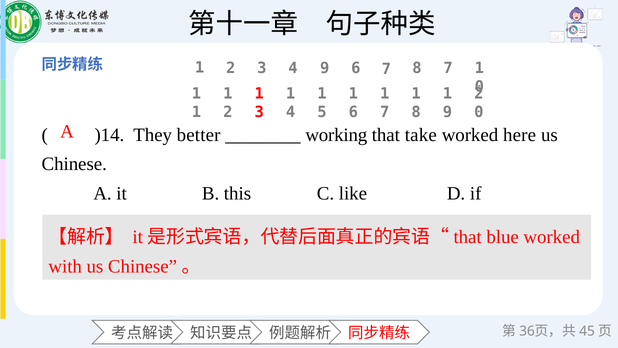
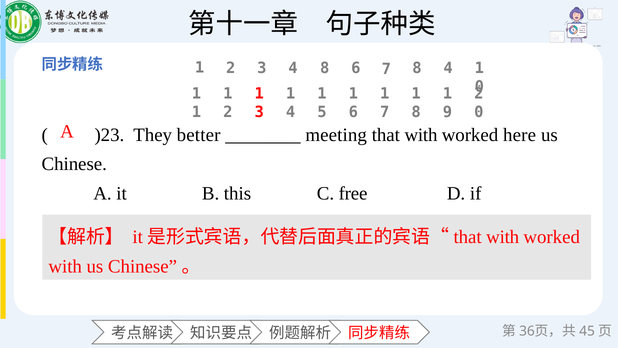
4 9: 9 -> 8
8 7: 7 -> 4
)14: )14 -> )23
working: working -> meeting
that take: take -> with
like: like -> free
blue at (503, 237): blue -> with
